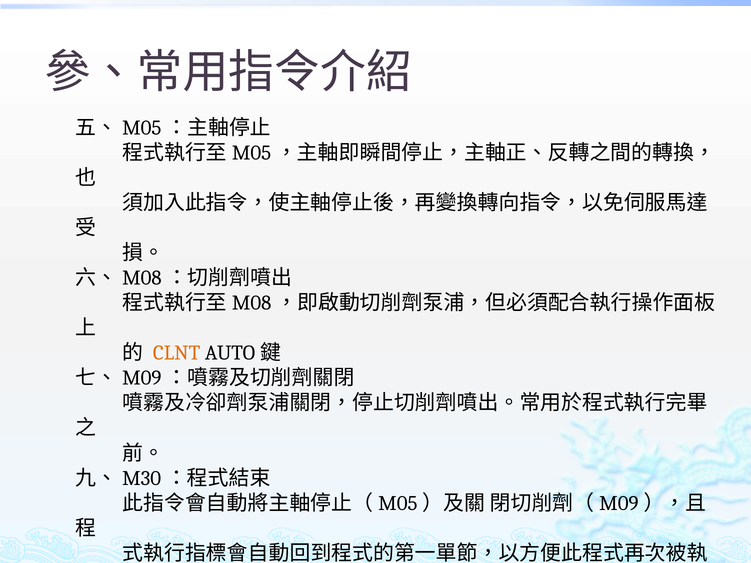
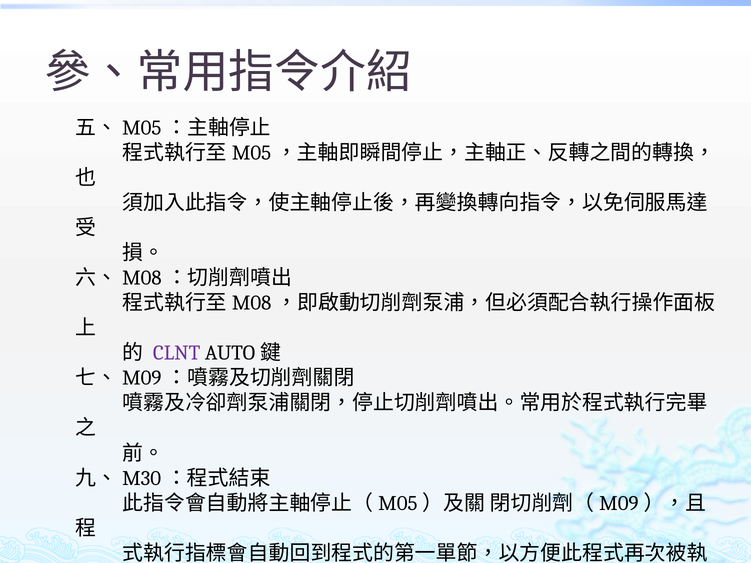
CLNT colour: orange -> purple
